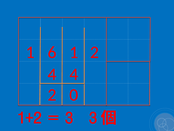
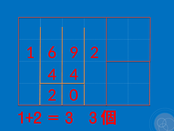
6 1: 1 -> 9
